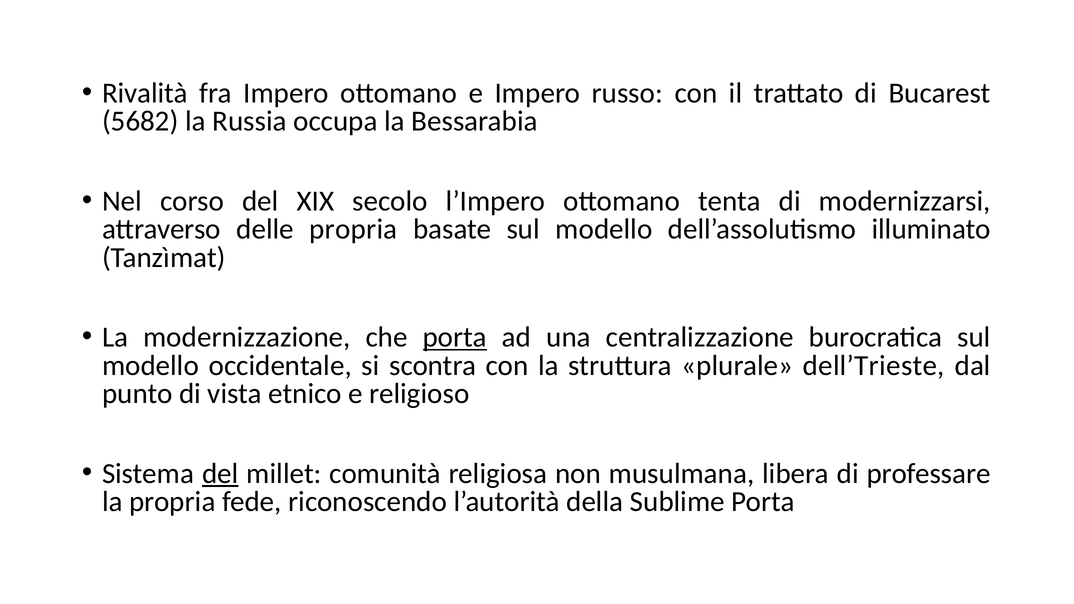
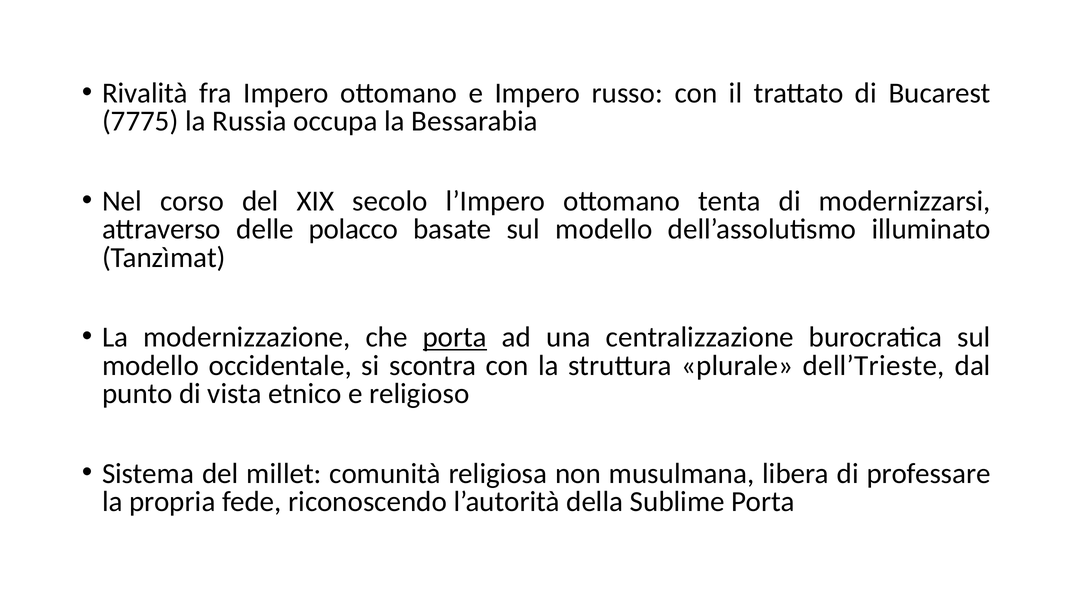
5682: 5682 -> 7775
delle propria: propria -> polacco
del at (220, 474) underline: present -> none
